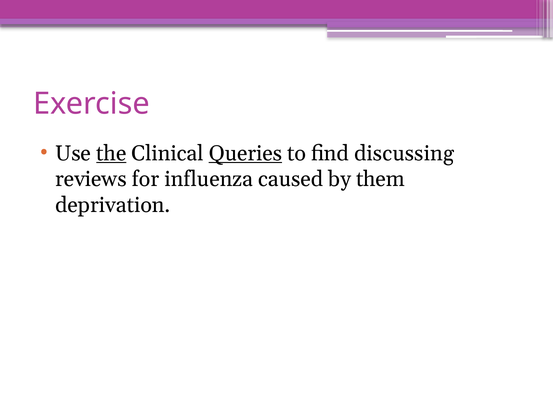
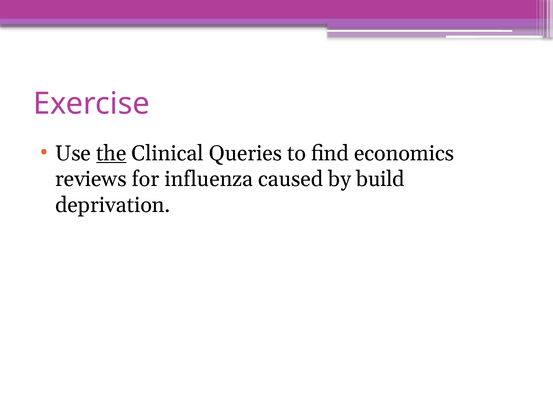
Queries underline: present -> none
discussing: discussing -> economics
them: them -> build
